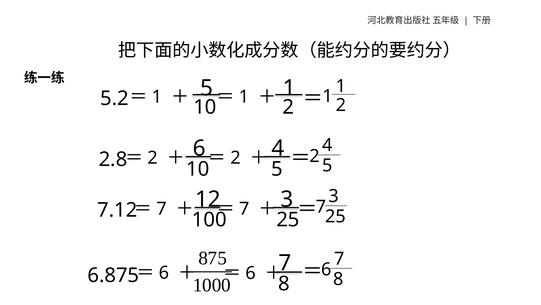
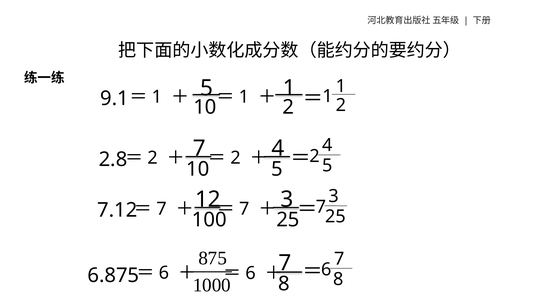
5.2: 5.2 -> 9.1
2.8 6: 6 -> 7
